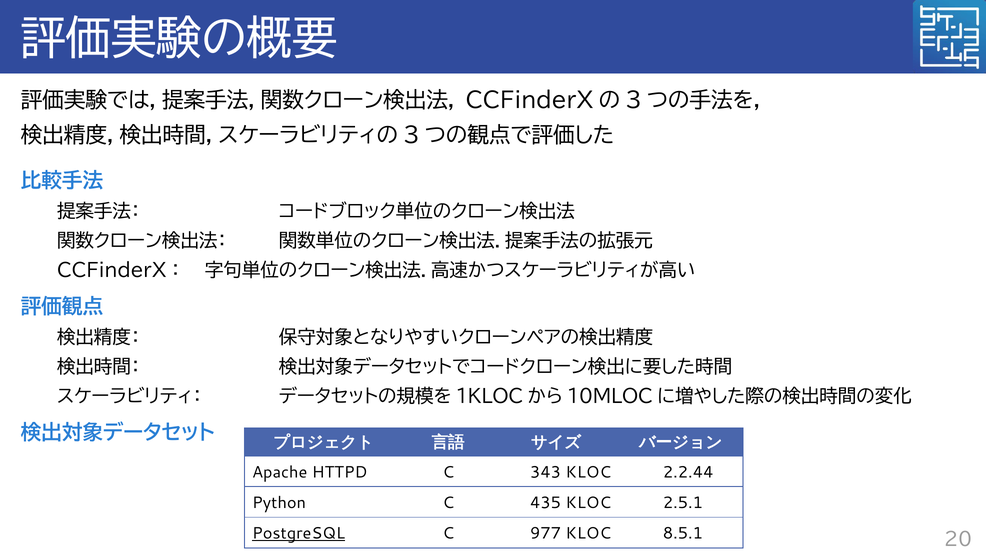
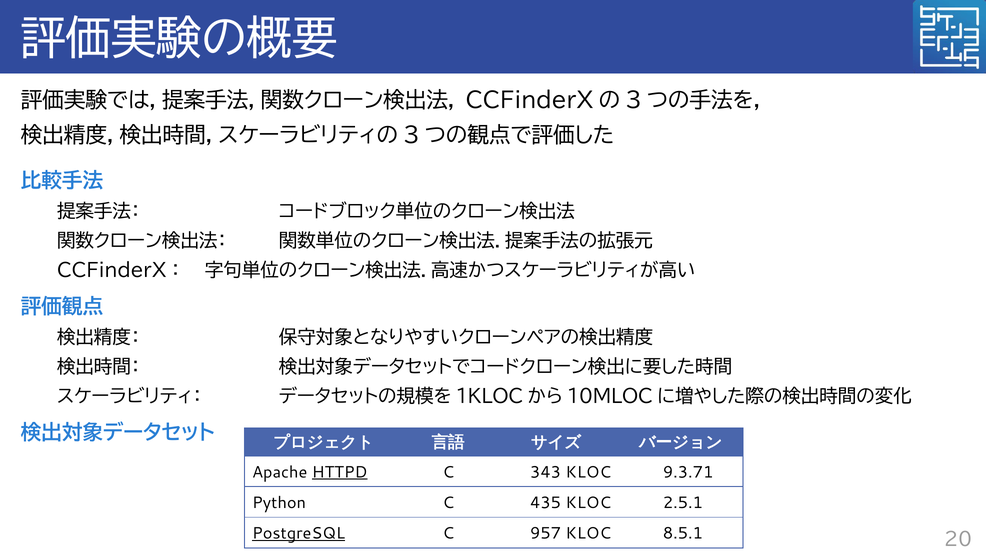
HTTPD underline: none -> present
2.2.44: 2.2.44 -> 9.3.71
977: 977 -> 957
